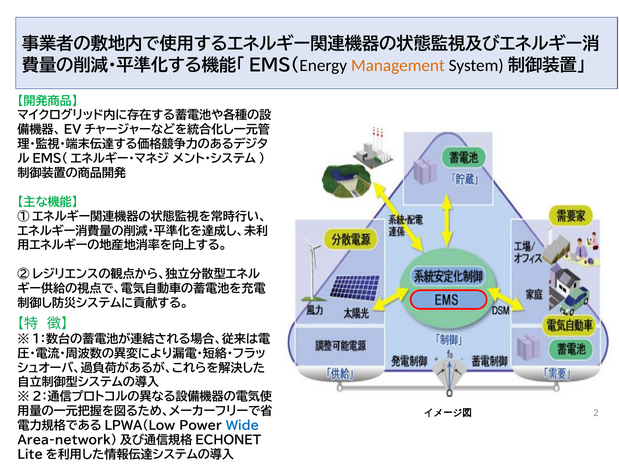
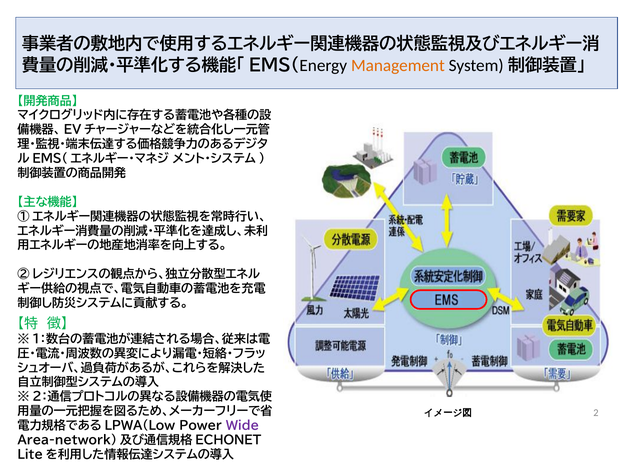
Wide colour: blue -> purple
